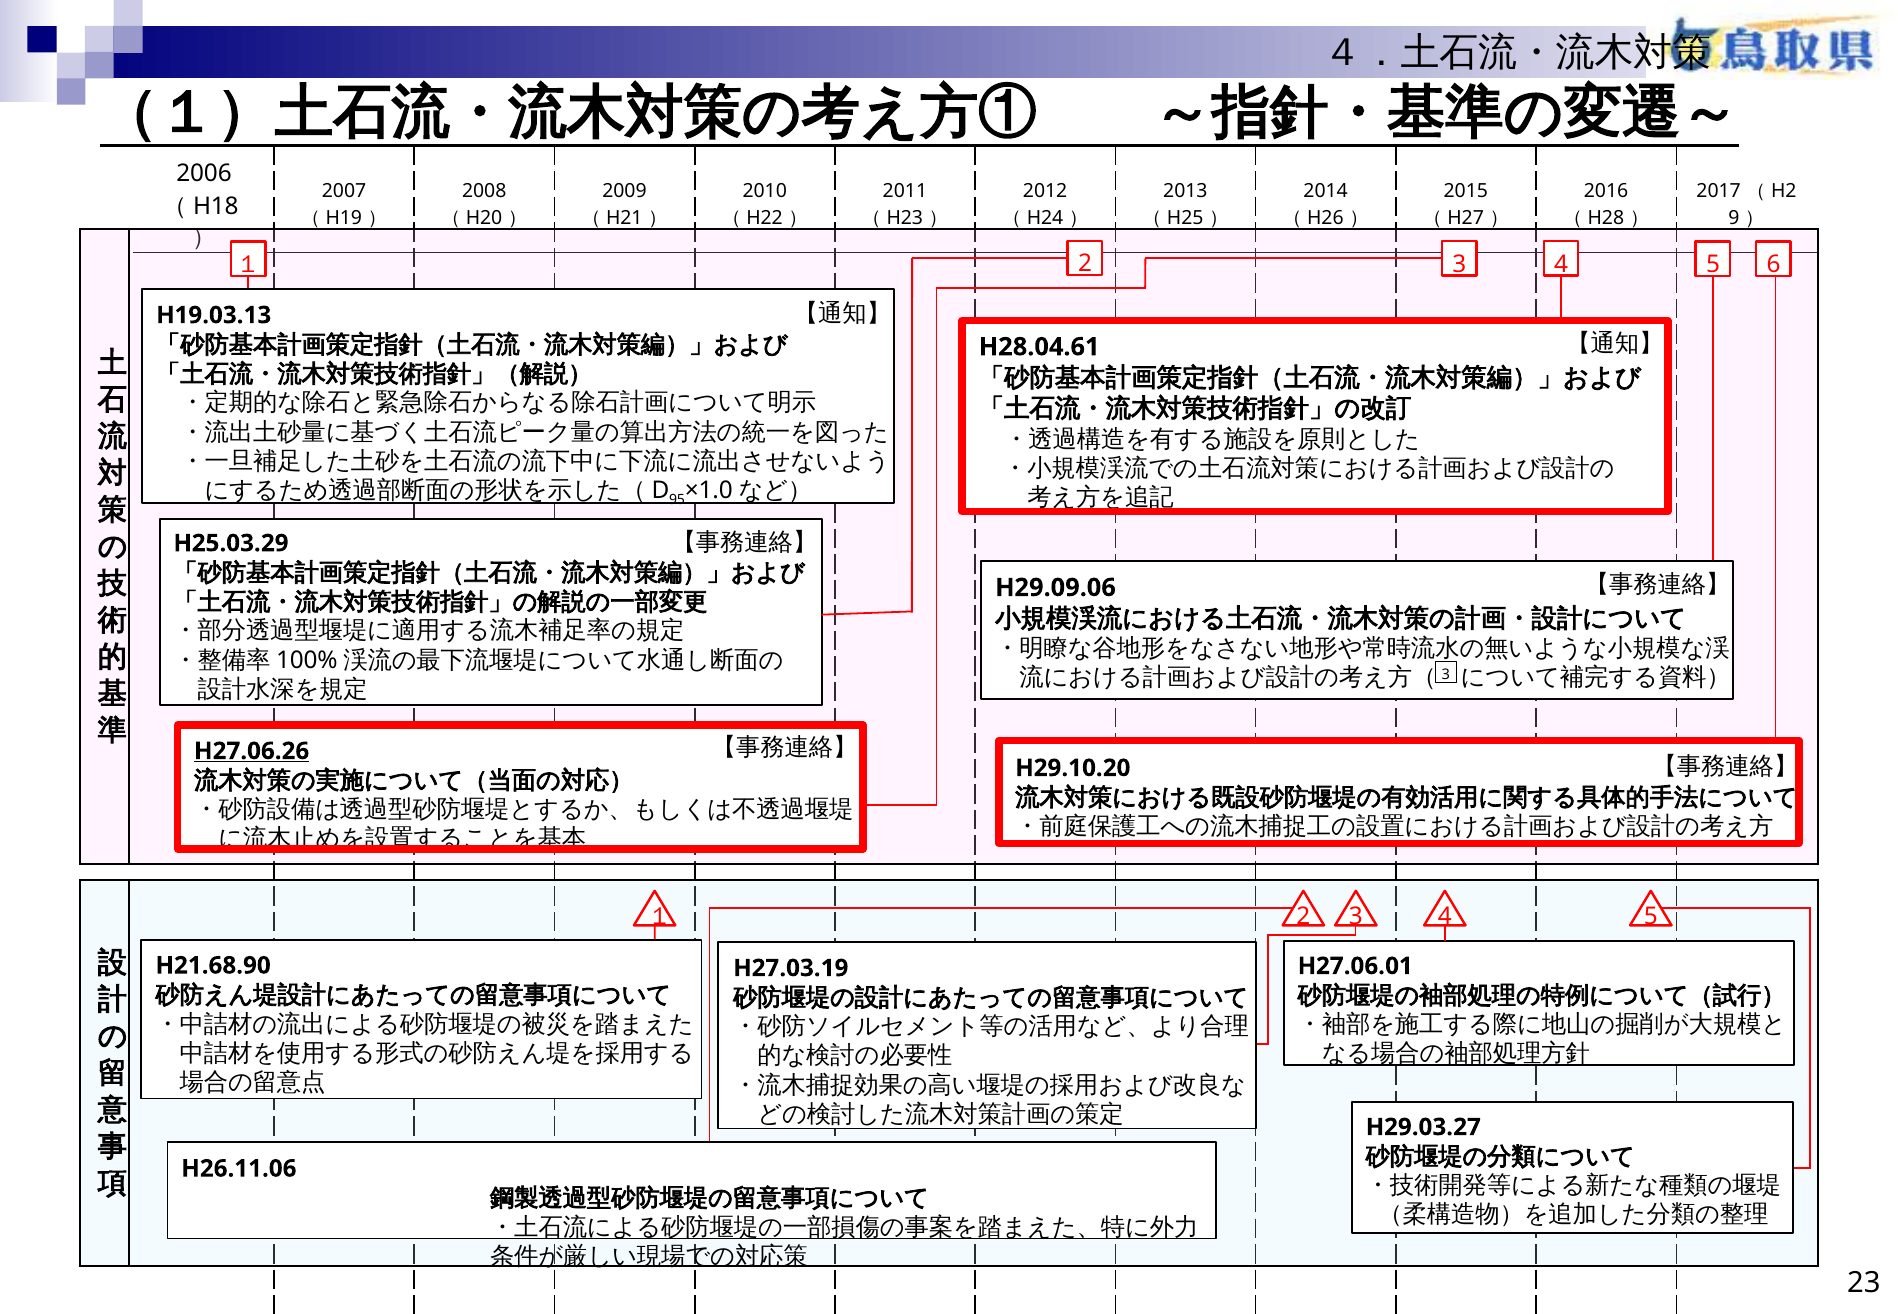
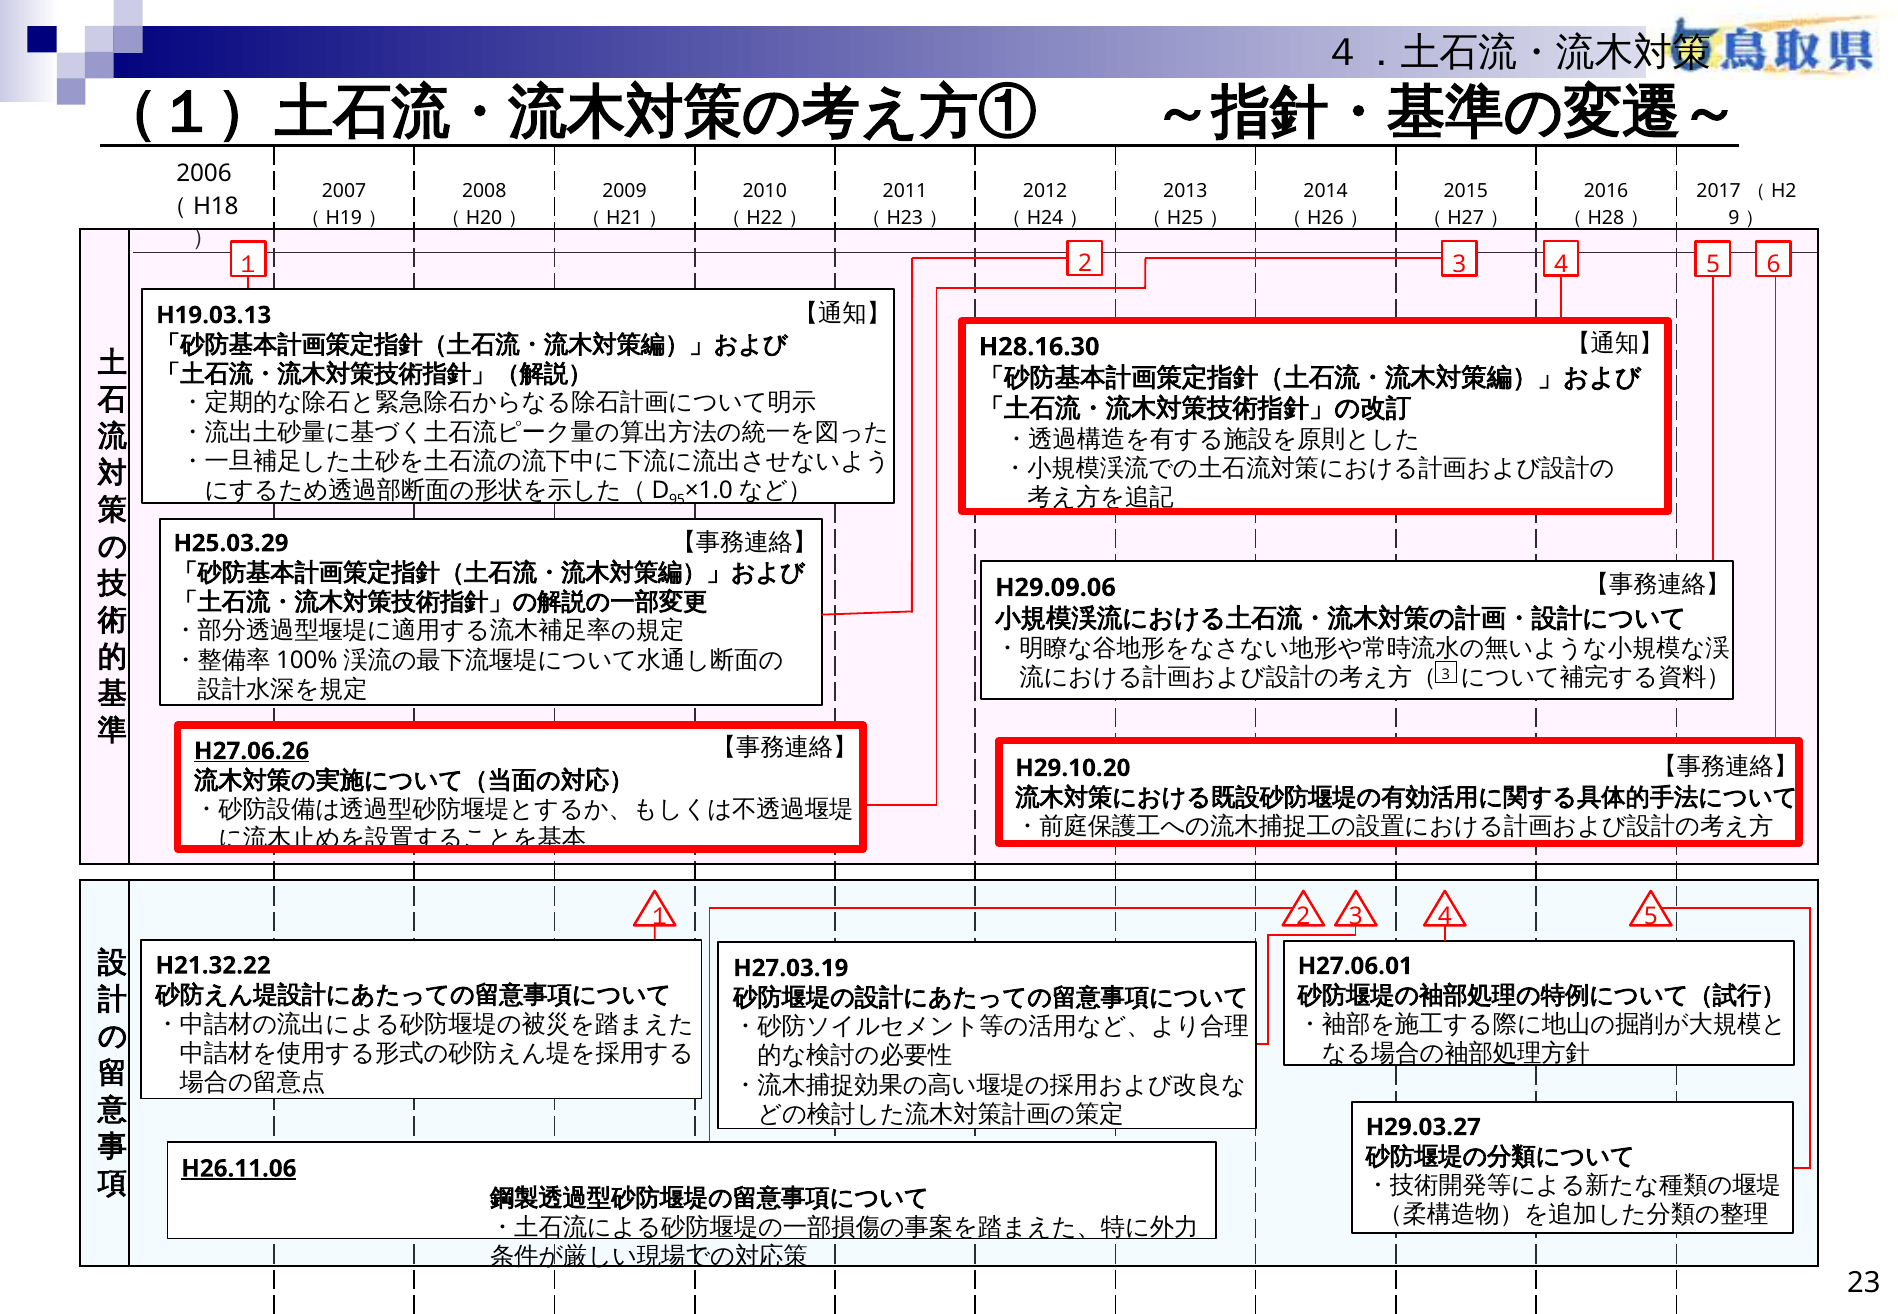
H28.04.61: H28.04.61 -> H28.16.30
H21.68.90: H21.68.90 -> H21.32.22
H26.11.06 underline: none -> present
